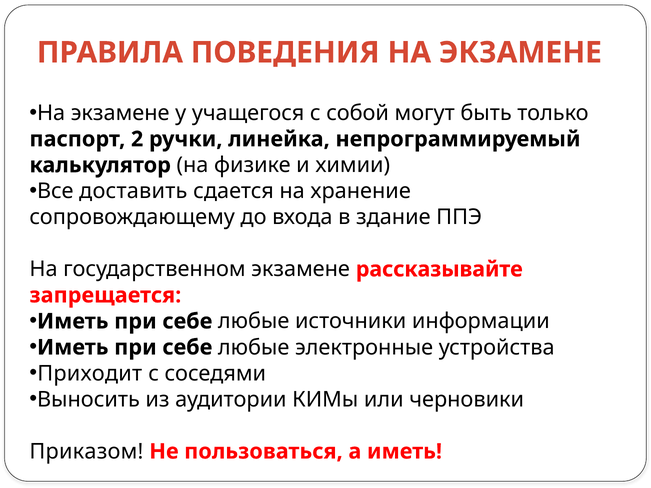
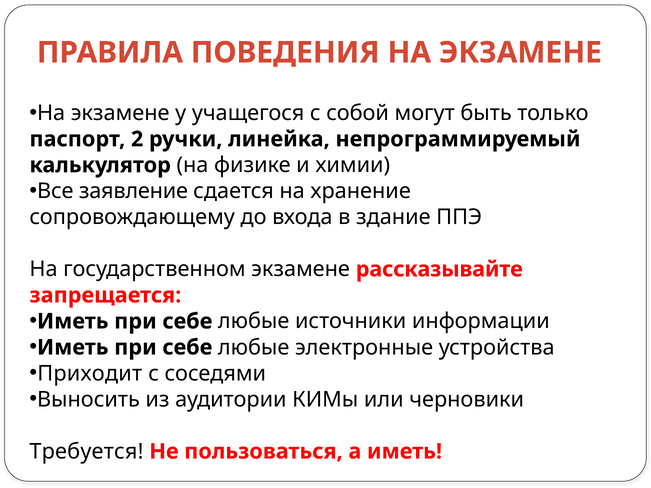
доставить: доставить -> заявление
Приказом: Приказом -> Требуется
